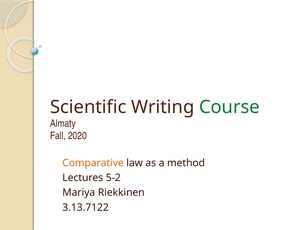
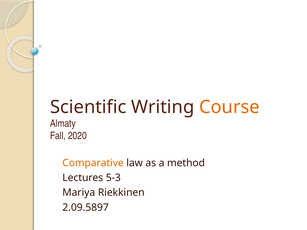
Course colour: green -> orange
5-2: 5-2 -> 5-3
3.13.7122: 3.13.7122 -> 2.09.5897
